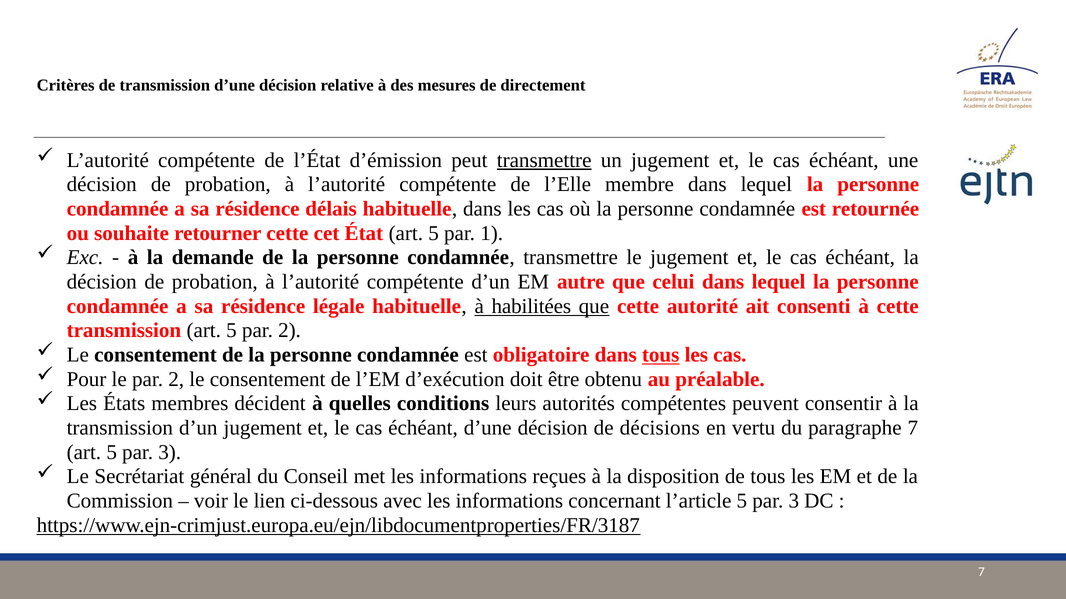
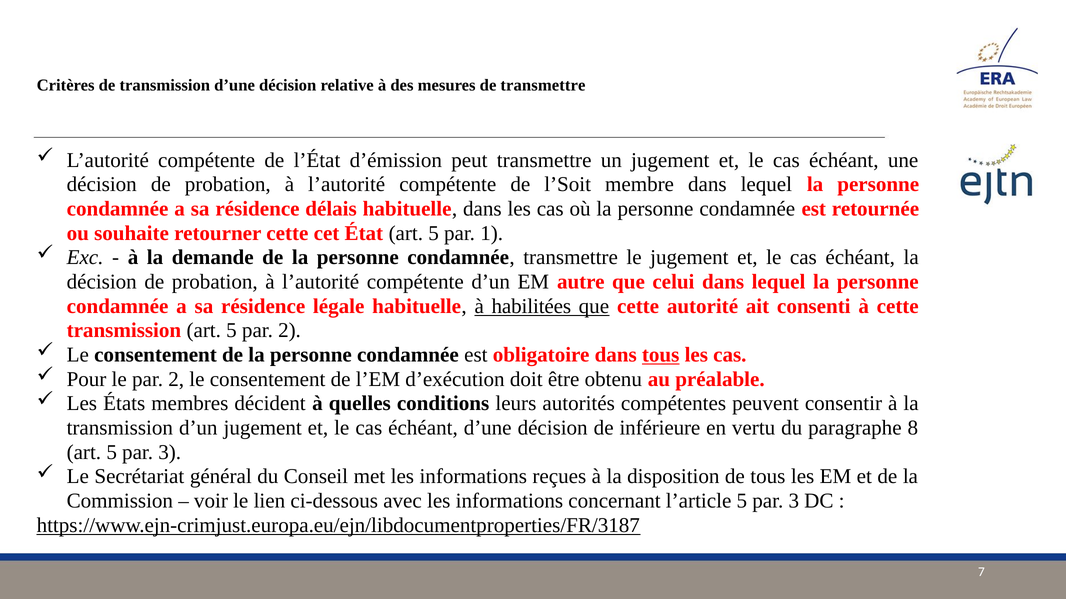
de directement: directement -> transmettre
transmettre at (544, 160) underline: present -> none
l’Elle: l’Elle -> l’Soit
décisions: décisions -> inférieure
paragraphe 7: 7 -> 8
